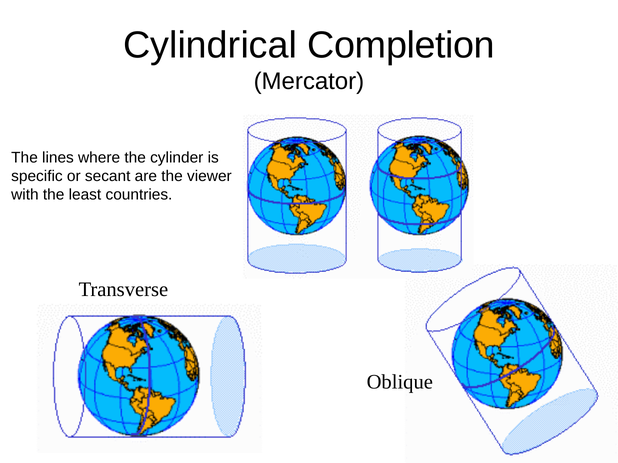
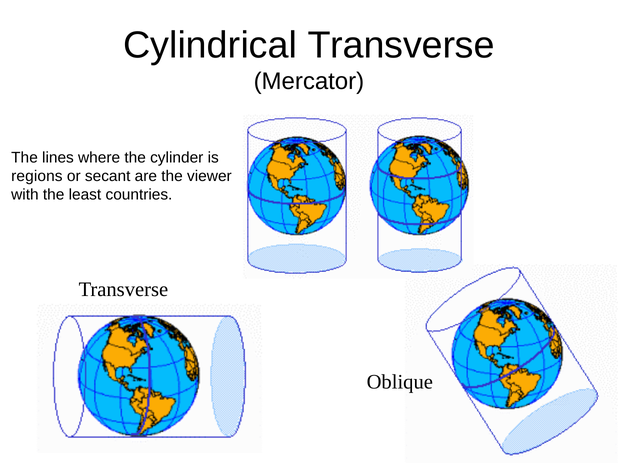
Cylindrical Completion: Completion -> Transverse
specific: specific -> regions
